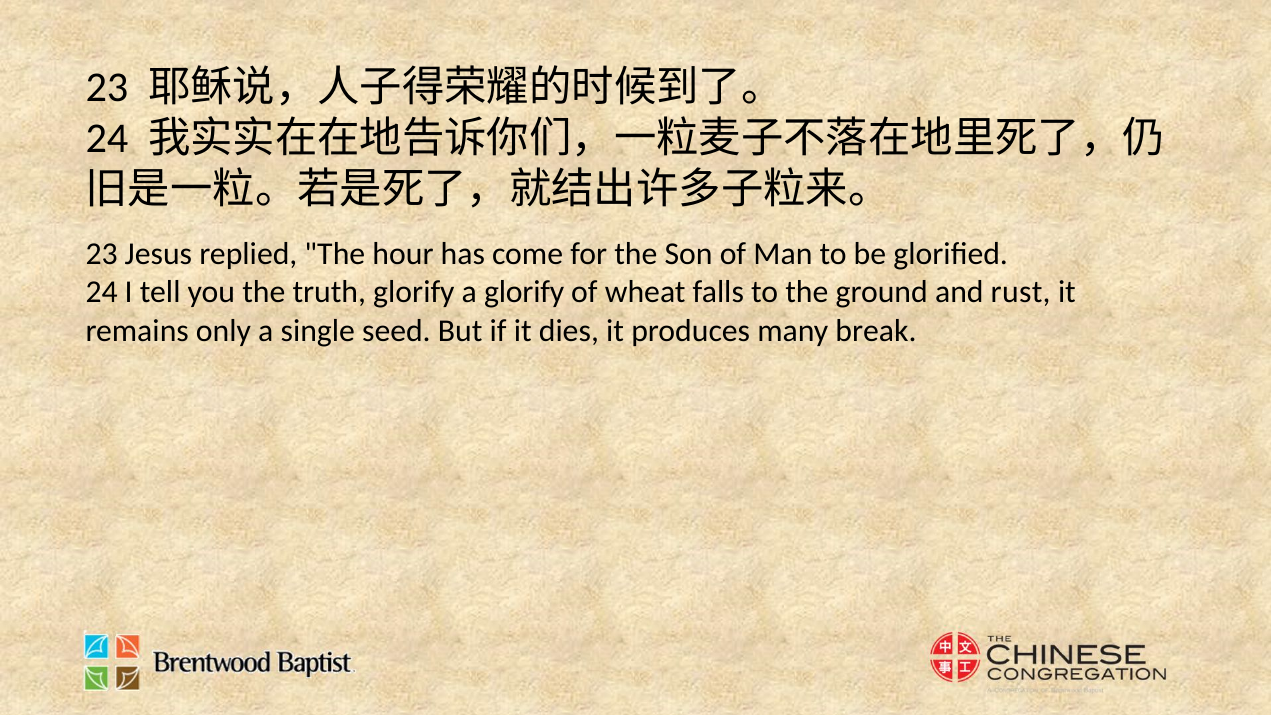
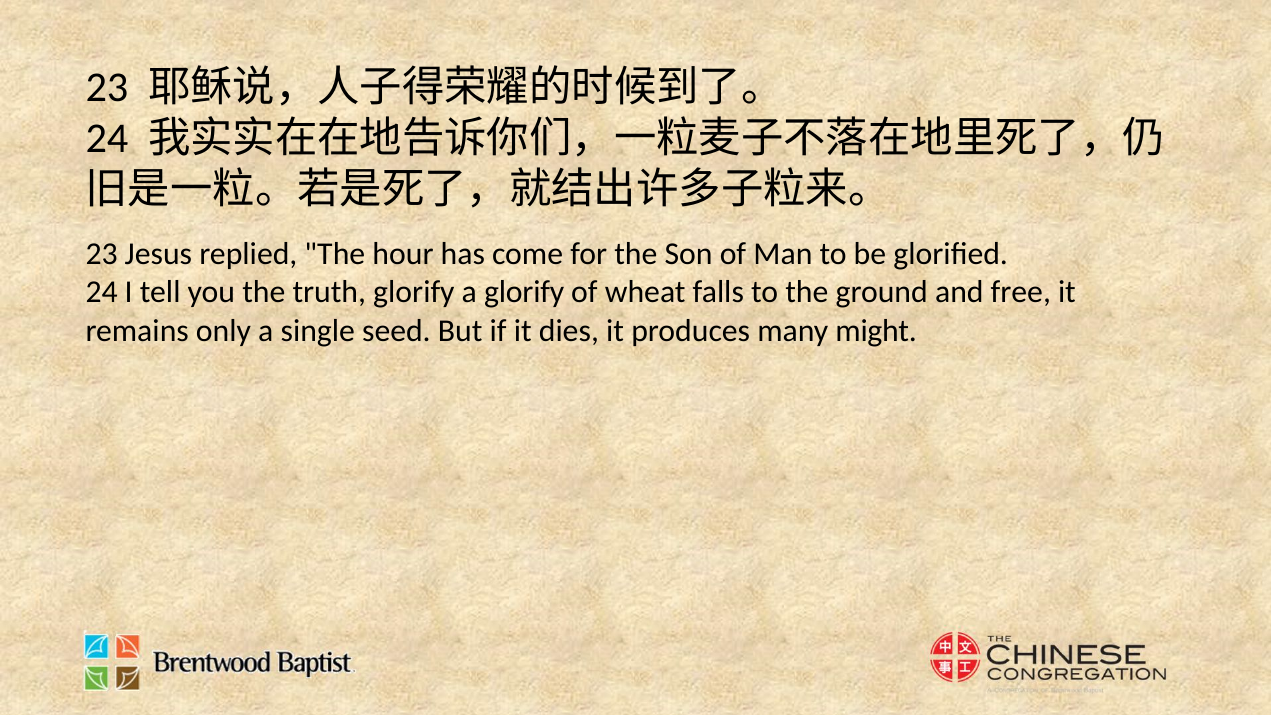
rust: rust -> free
break: break -> might
